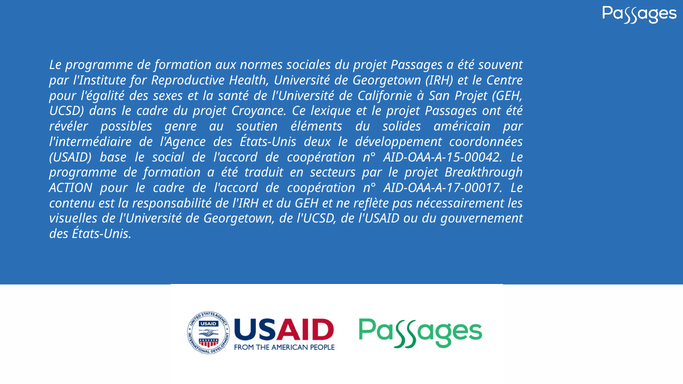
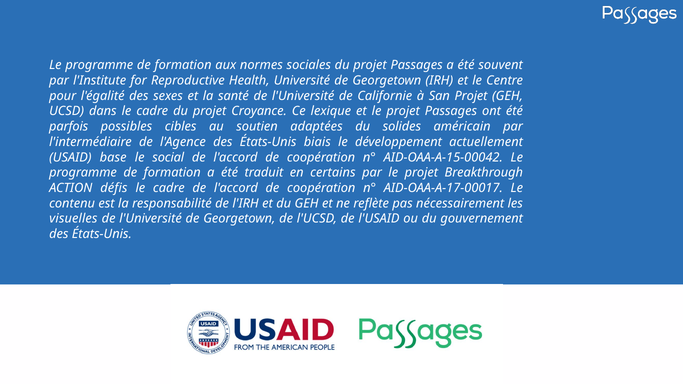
révéler: révéler -> parfois
genre: genre -> cibles
éléments: éléments -> adaptées
deux: deux -> biais
coordonnées: coordonnées -> actuellement
secteurs: secteurs -> certains
ACTION pour: pour -> défis
